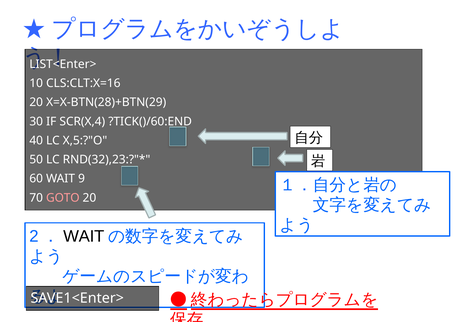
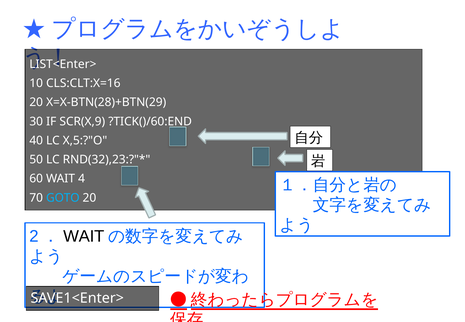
SCR(X,4: SCR(X,4 -> SCR(X,9
9: 9 -> 4
GOTO colour: pink -> light blue
